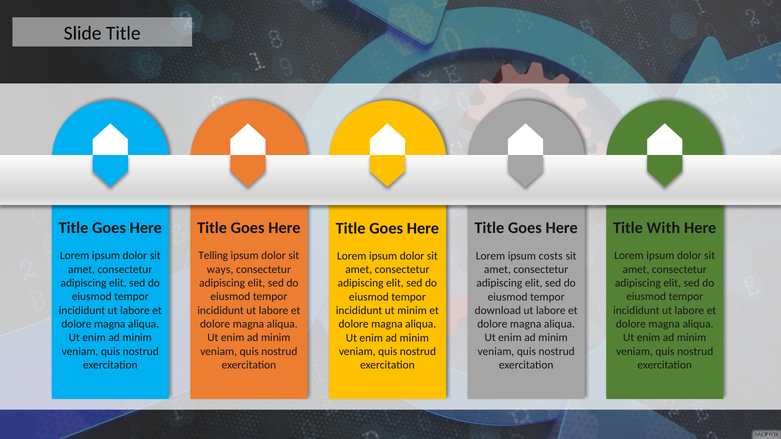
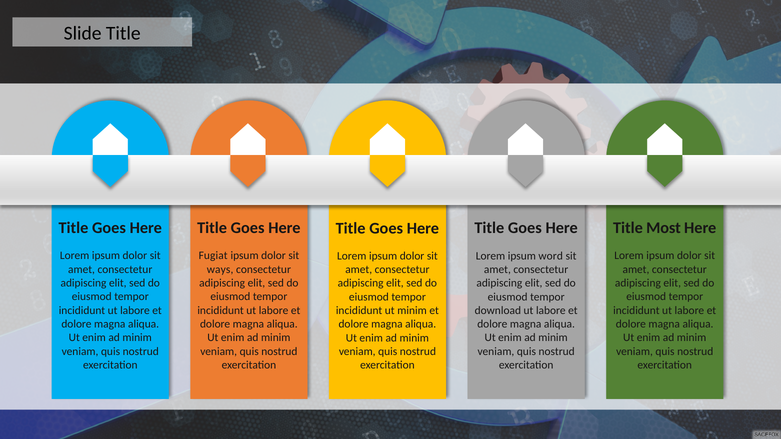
With: With -> Most
Telling: Telling -> Fugiat
costs: costs -> word
